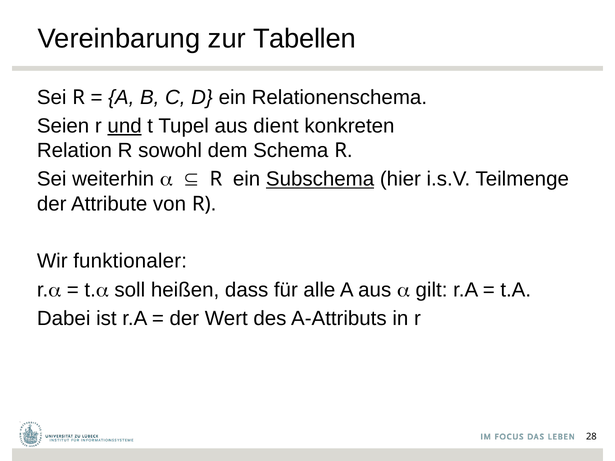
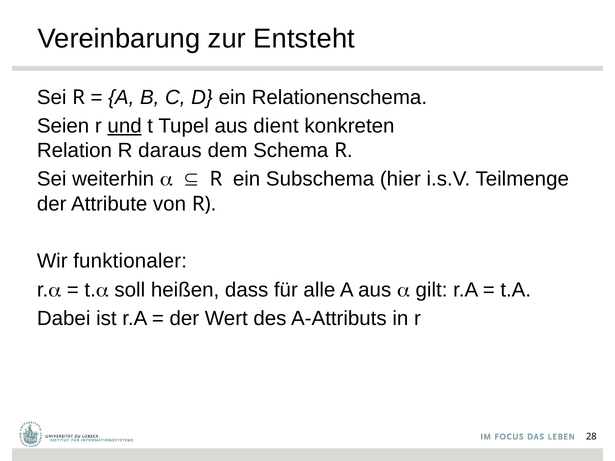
Tabellen: Tabellen -> Entsteht
sowohl: sowohl -> daraus
Subschema underline: present -> none
